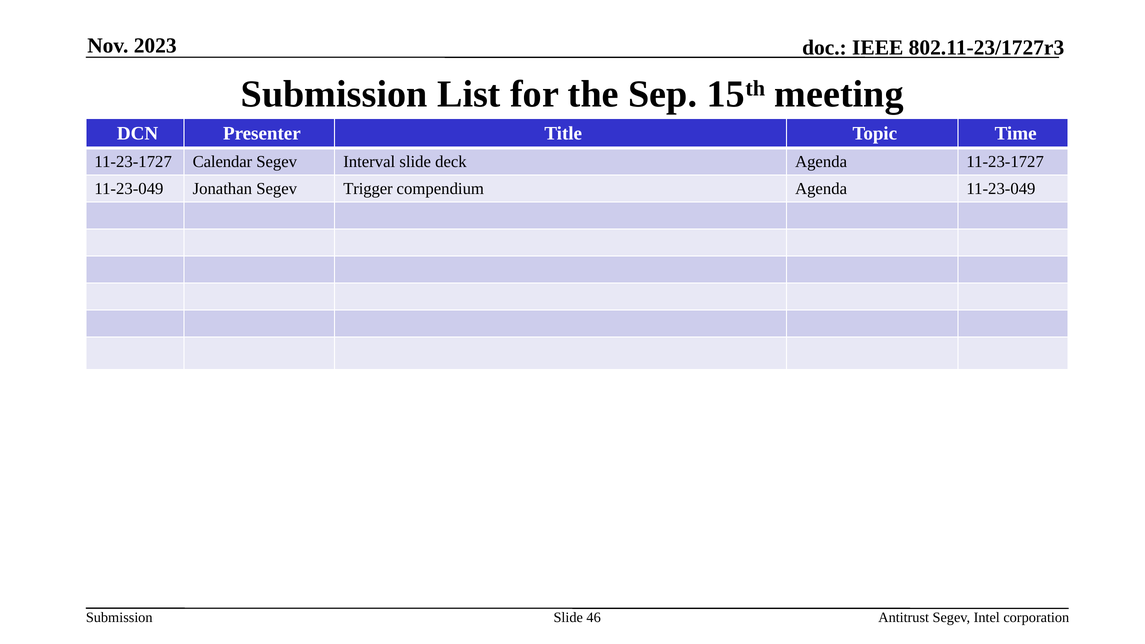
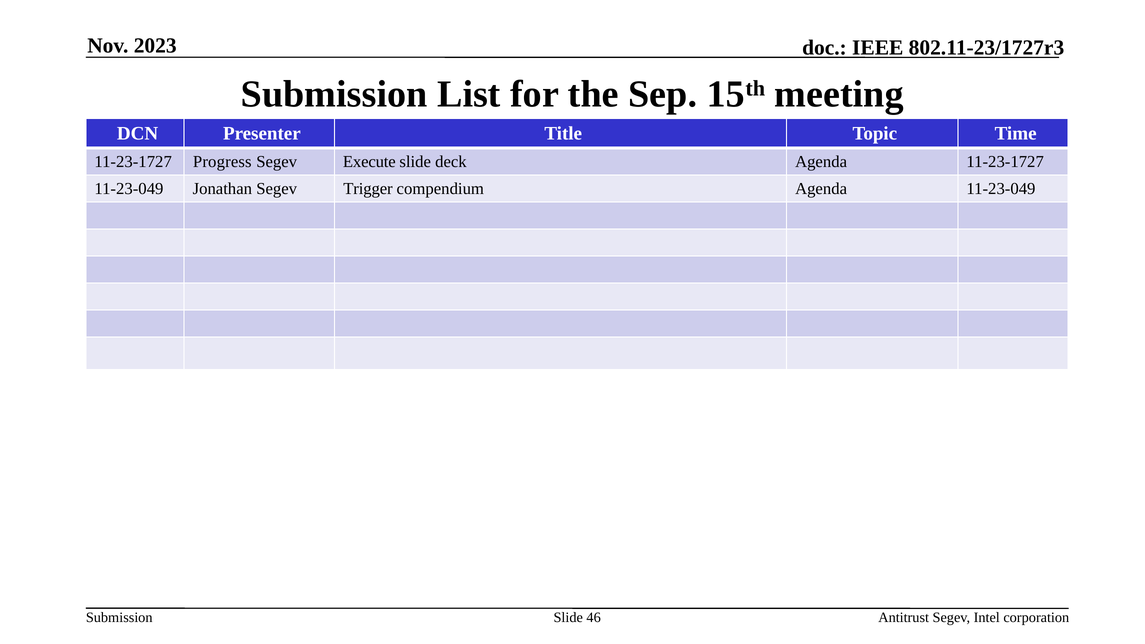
Calendar: Calendar -> Progress
Interval: Interval -> Execute
